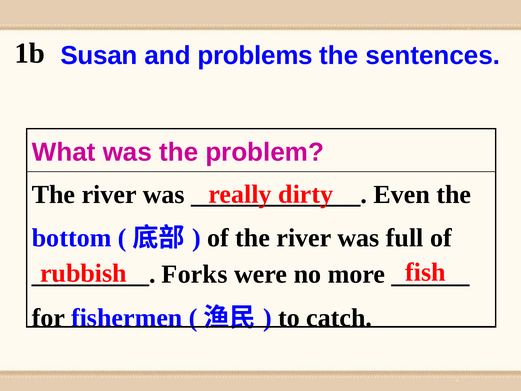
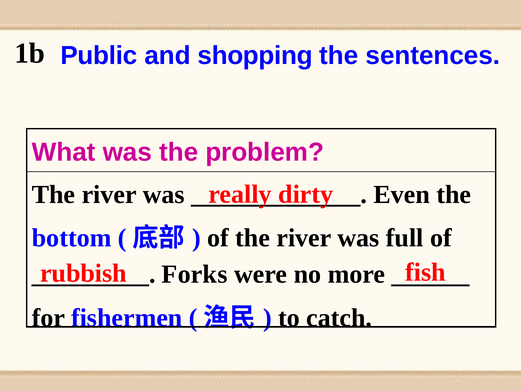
Susan: Susan -> Public
problems: problems -> shopping
